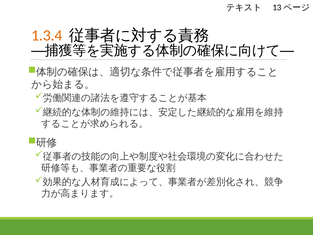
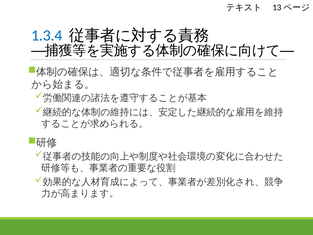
1.3.4 colour: orange -> blue
